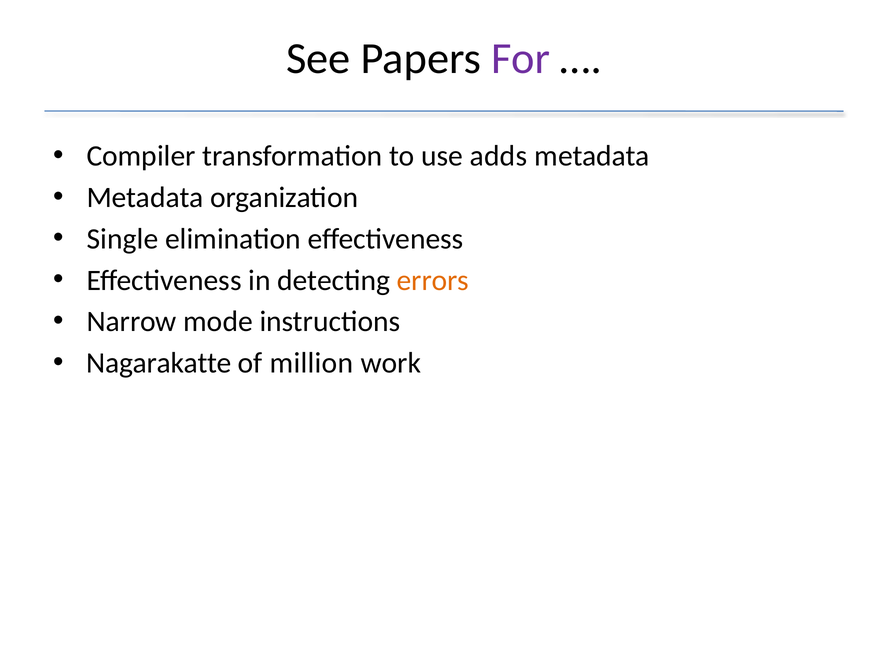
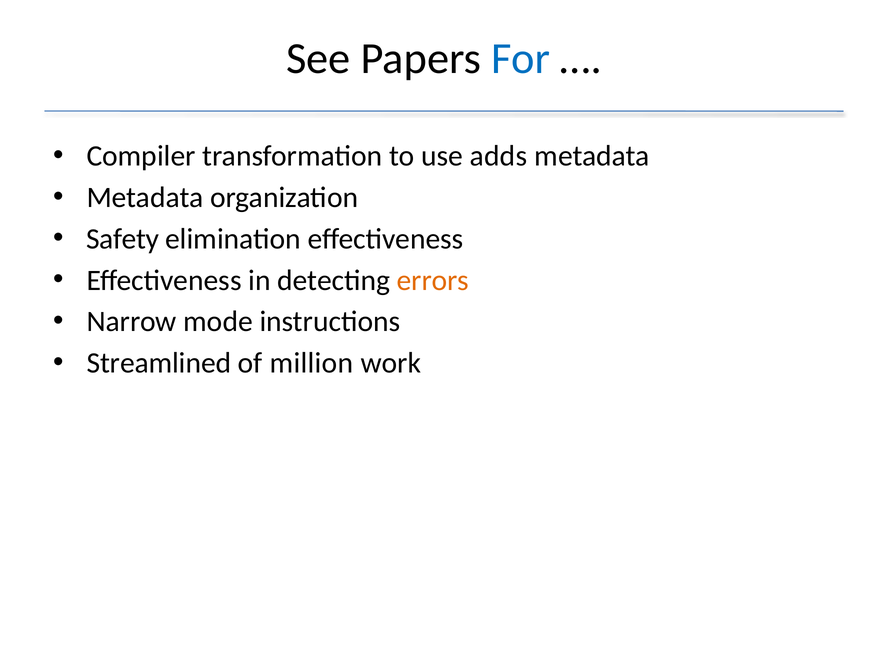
For colour: purple -> blue
Single: Single -> Safety
Nagarakatte: Nagarakatte -> Streamlined
